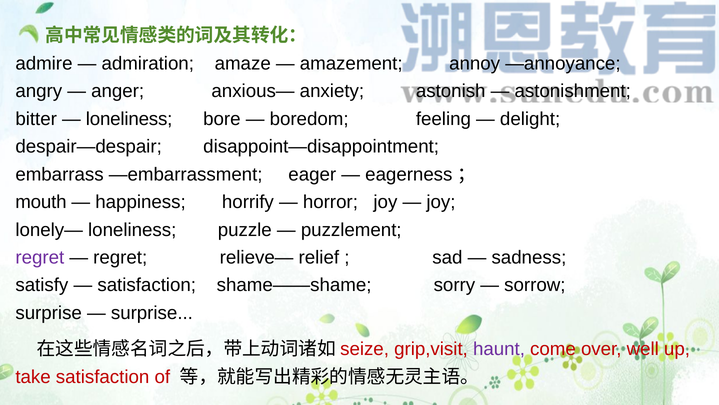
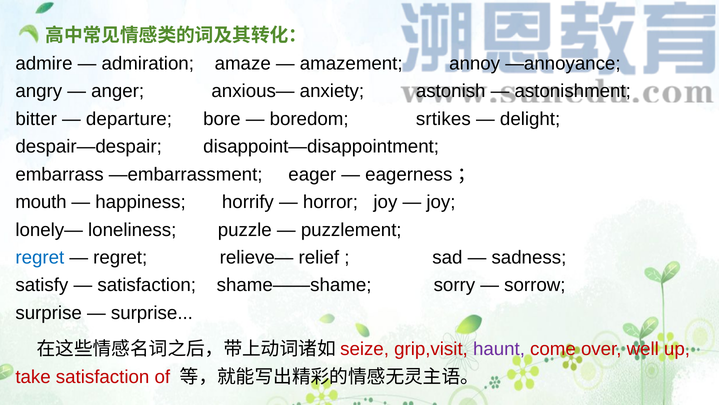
loneliness at (129, 119): loneliness -> departure
feeling: feeling -> srtikes
regret at (40, 257) colour: purple -> blue
